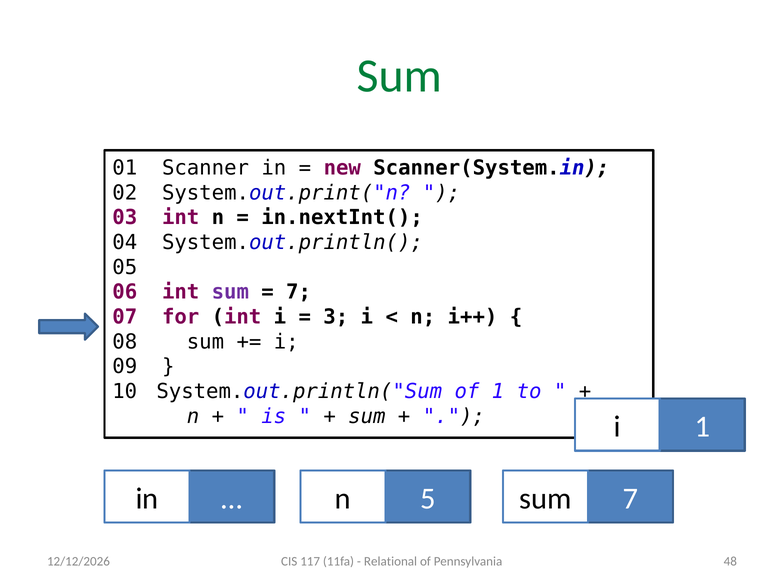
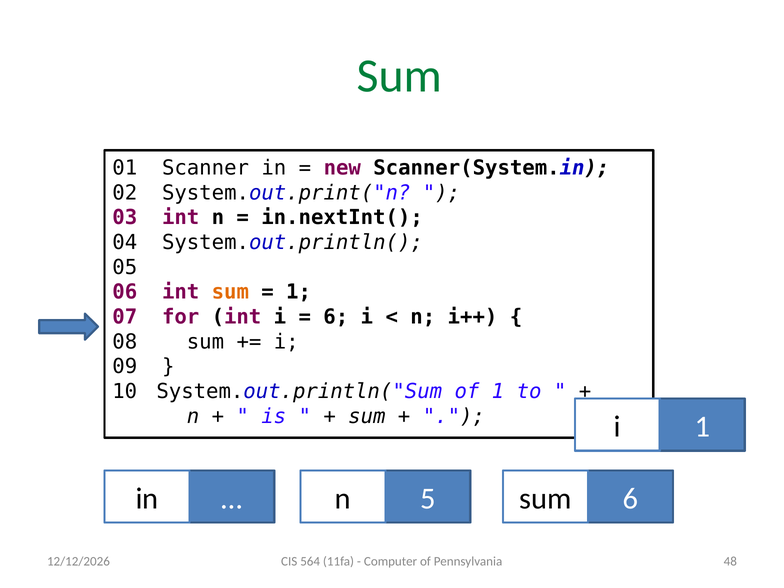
sum at (230, 292) colour: purple -> orange
7 at (299, 292): 7 -> 1
3 at (336, 317): 3 -> 6
n 7: 7 -> 6
117: 117 -> 564
Relational: Relational -> Computer
